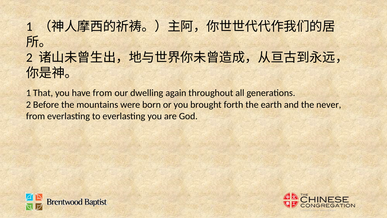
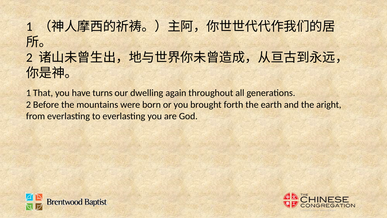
have from: from -> turns
never: never -> aright
